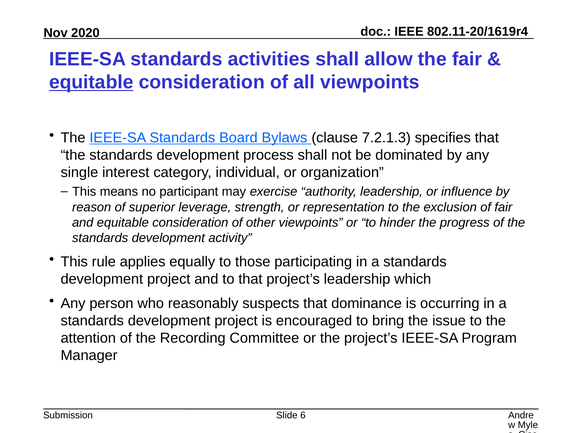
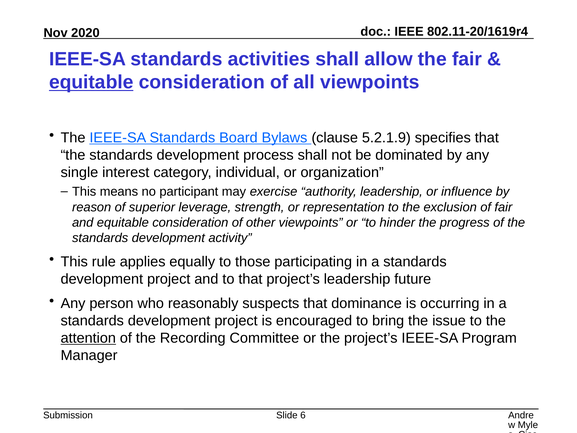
7.2.1.3: 7.2.1.3 -> 5.2.1.9
which: which -> future
attention underline: none -> present
